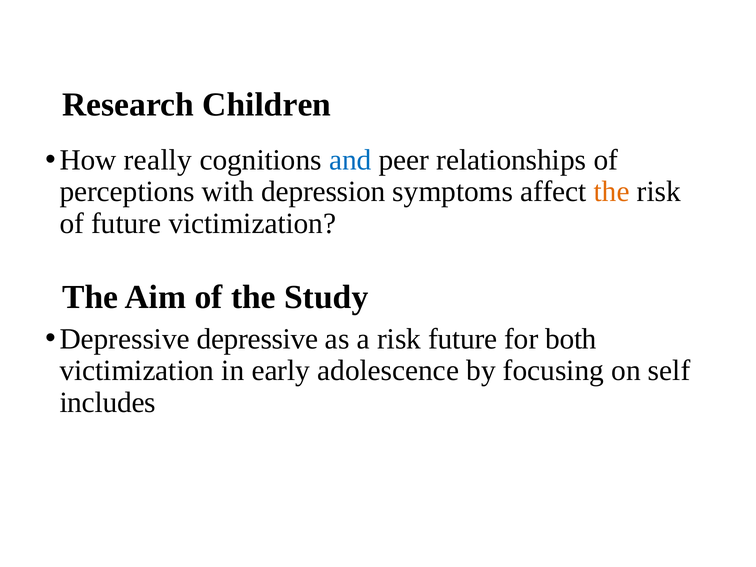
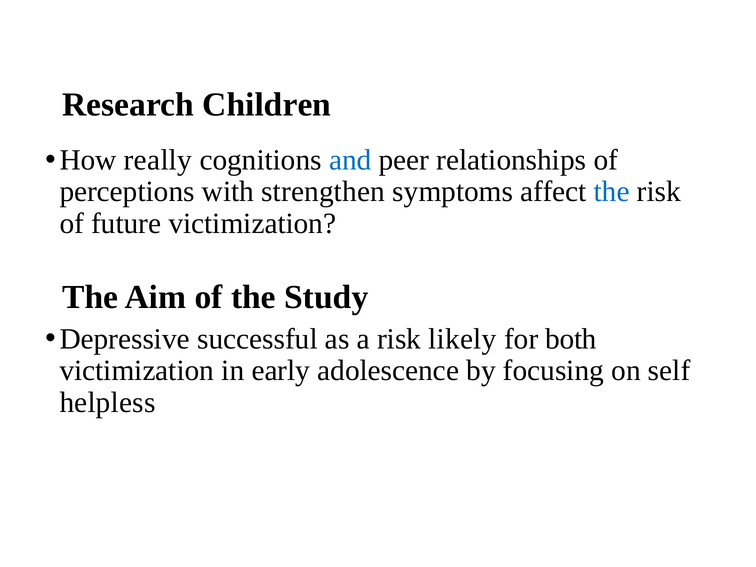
depression: depression -> strengthen
the at (612, 192) colour: orange -> blue
Depressive depressive: depressive -> successful
risk future: future -> likely
includes: includes -> helpless
